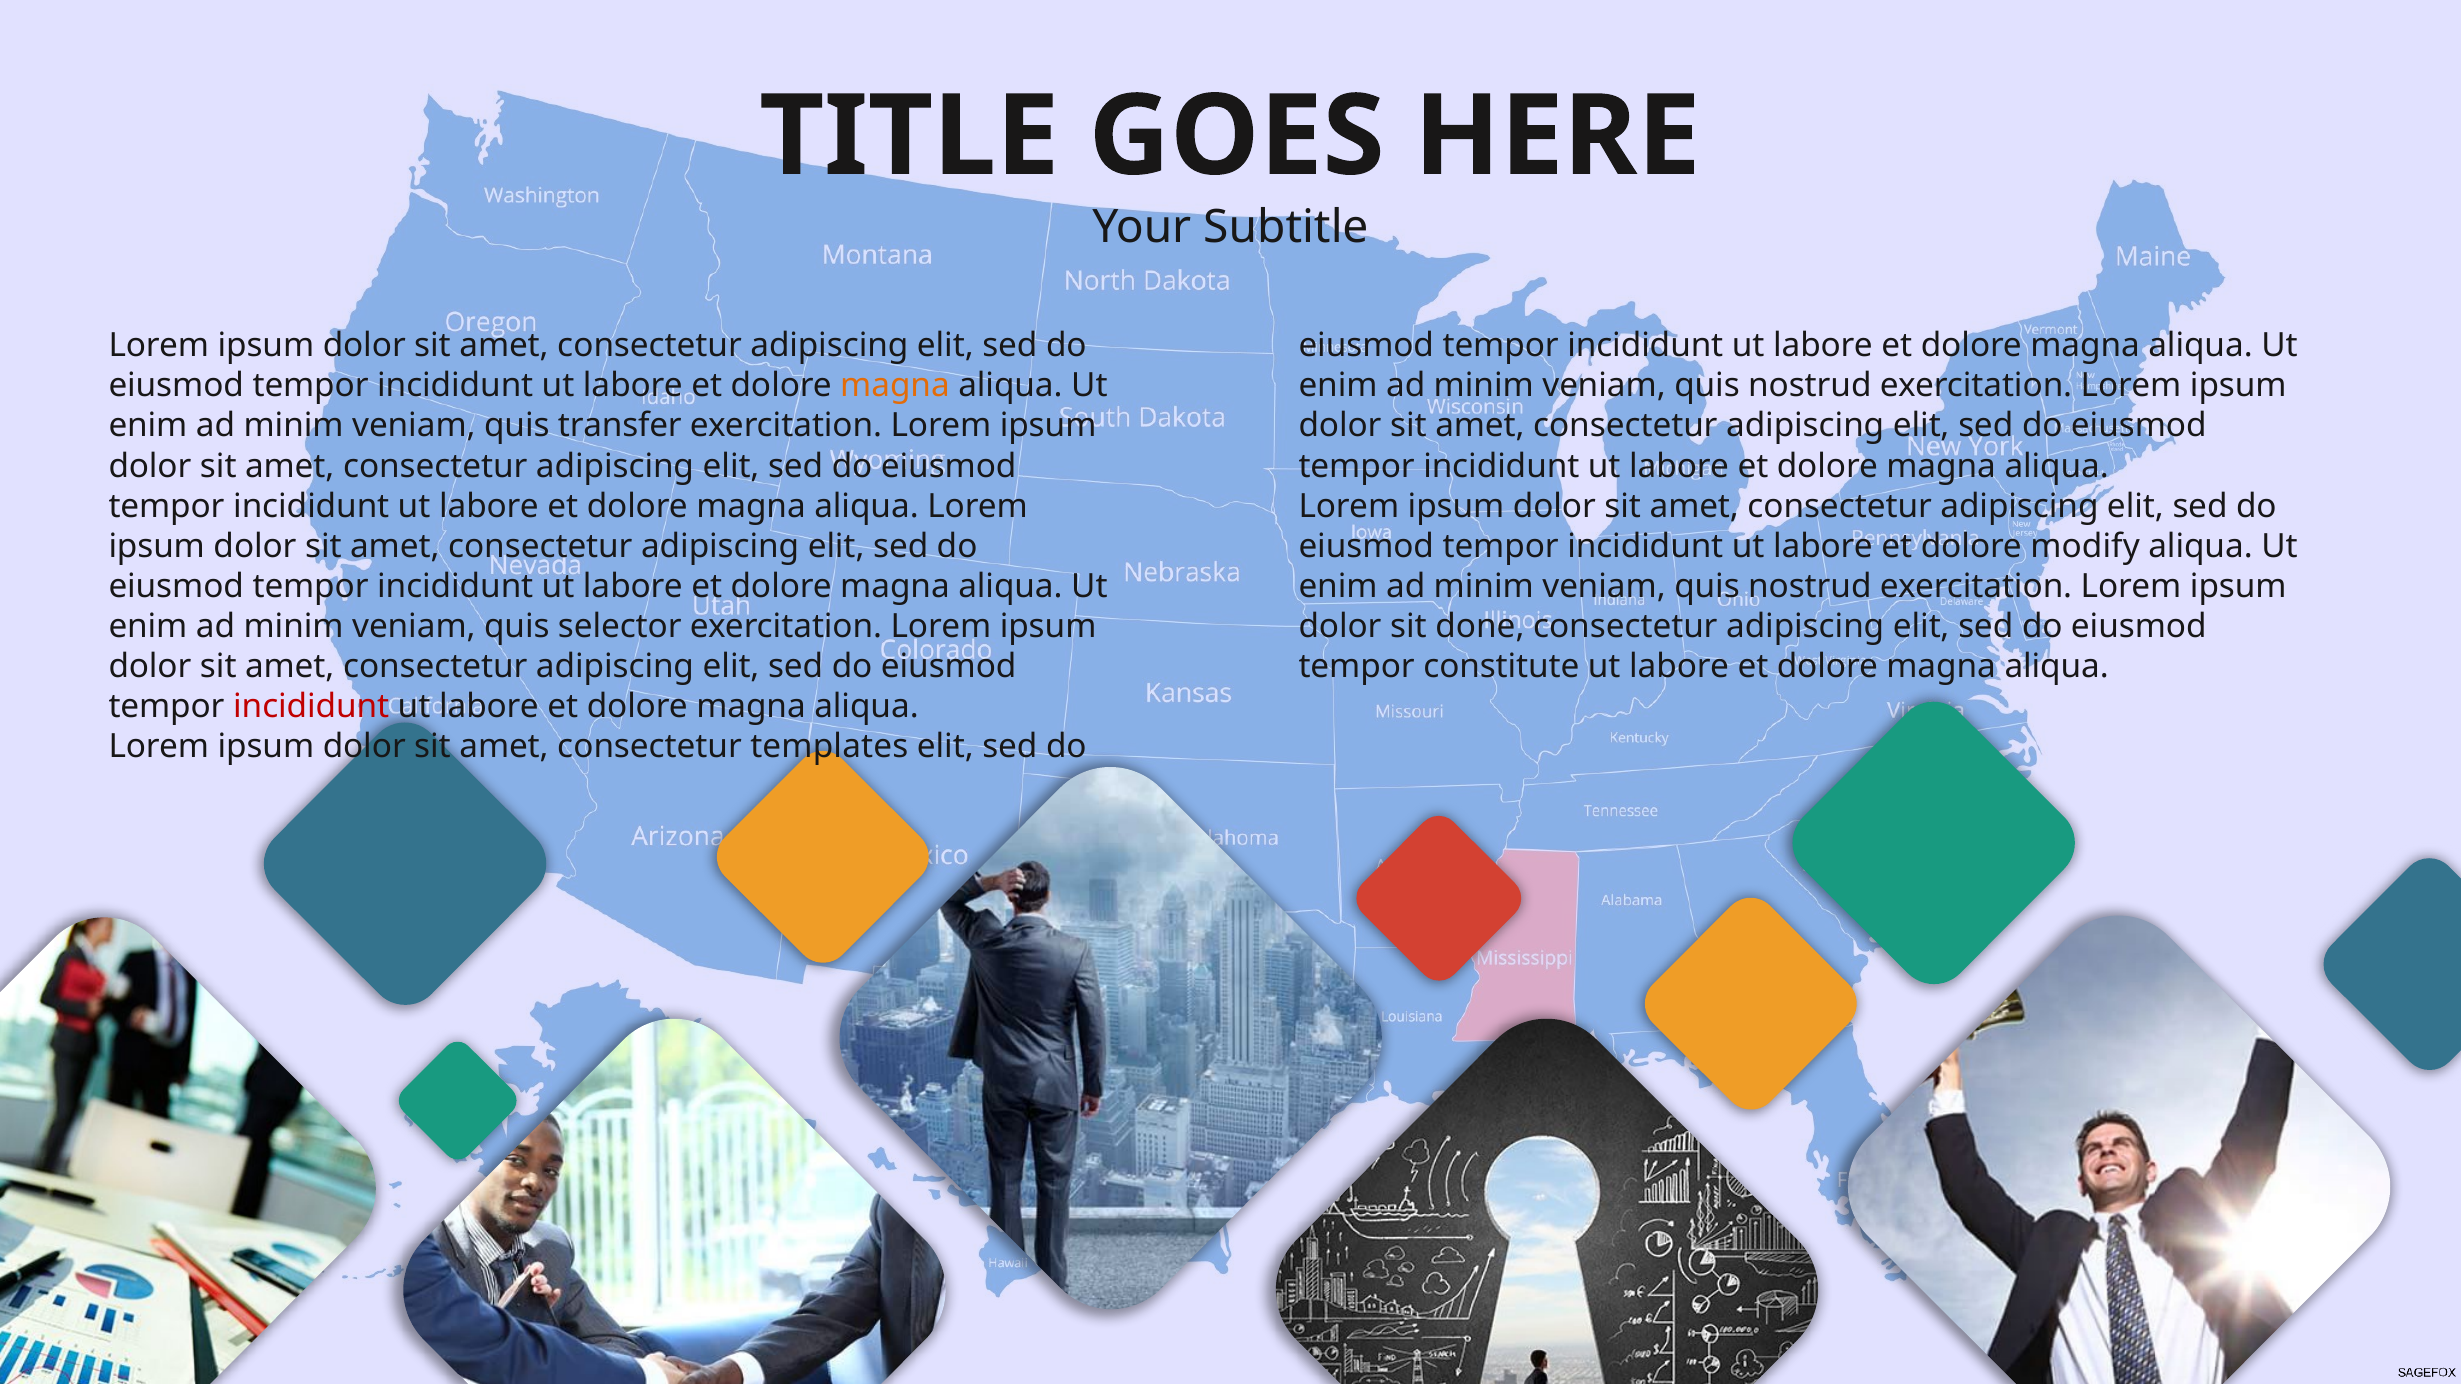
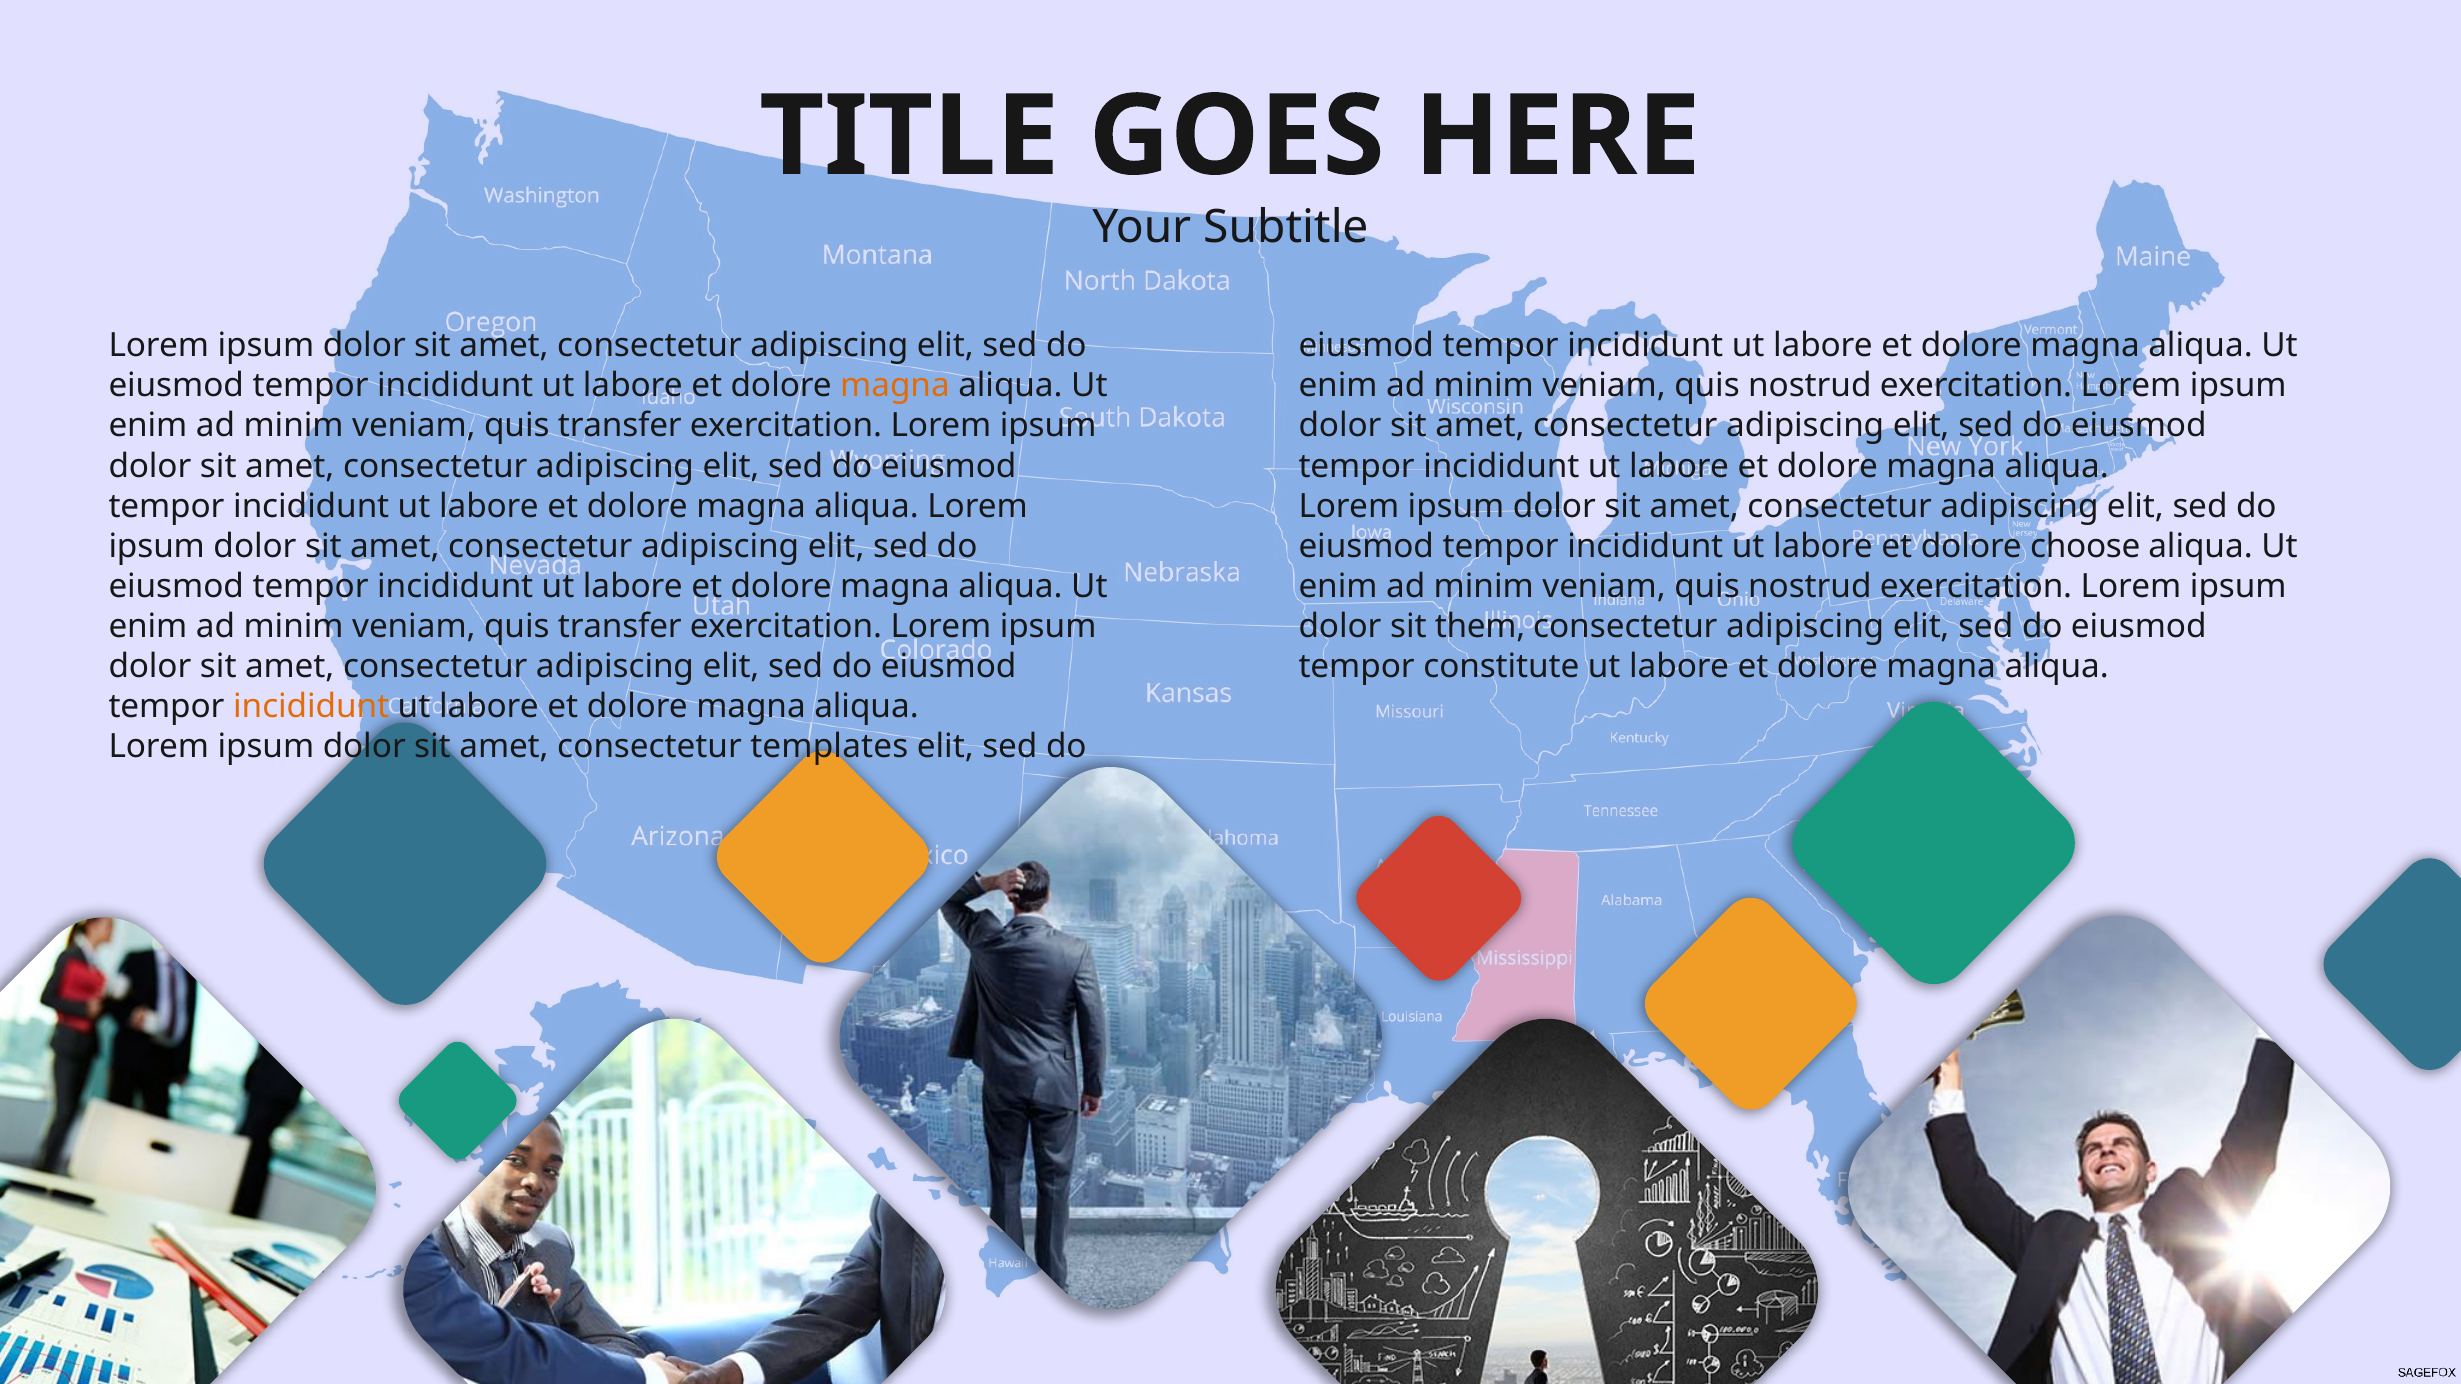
modify: modify -> choose
selector at (620, 626): selector -> transfer
done: done -> them
incididunt at (311, 706) colour: red -> orange
